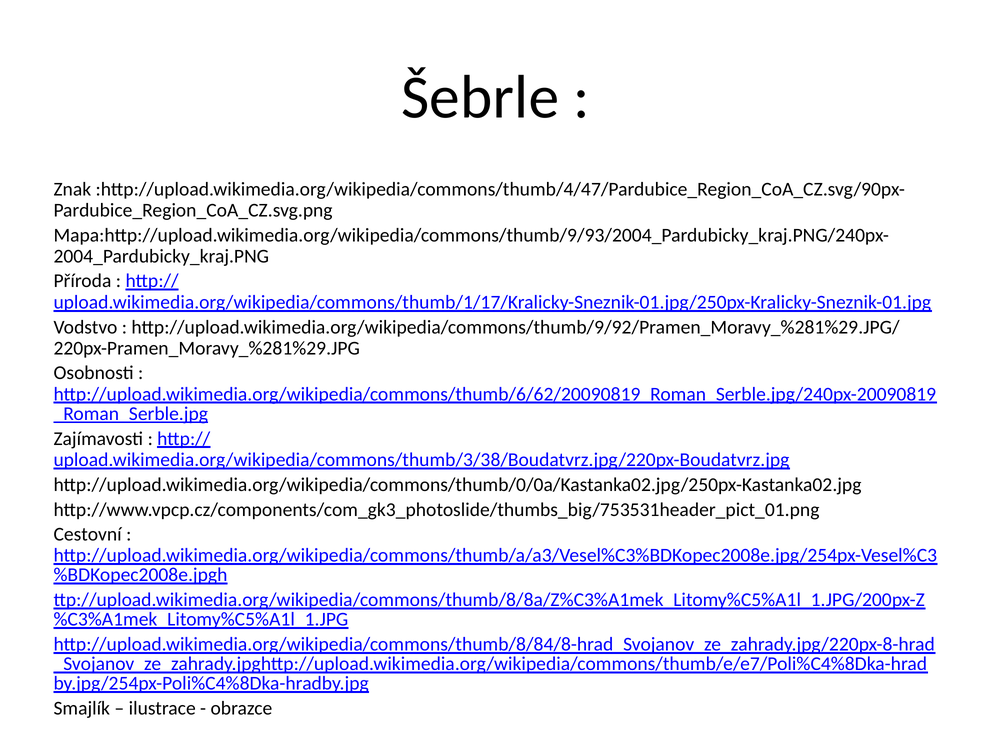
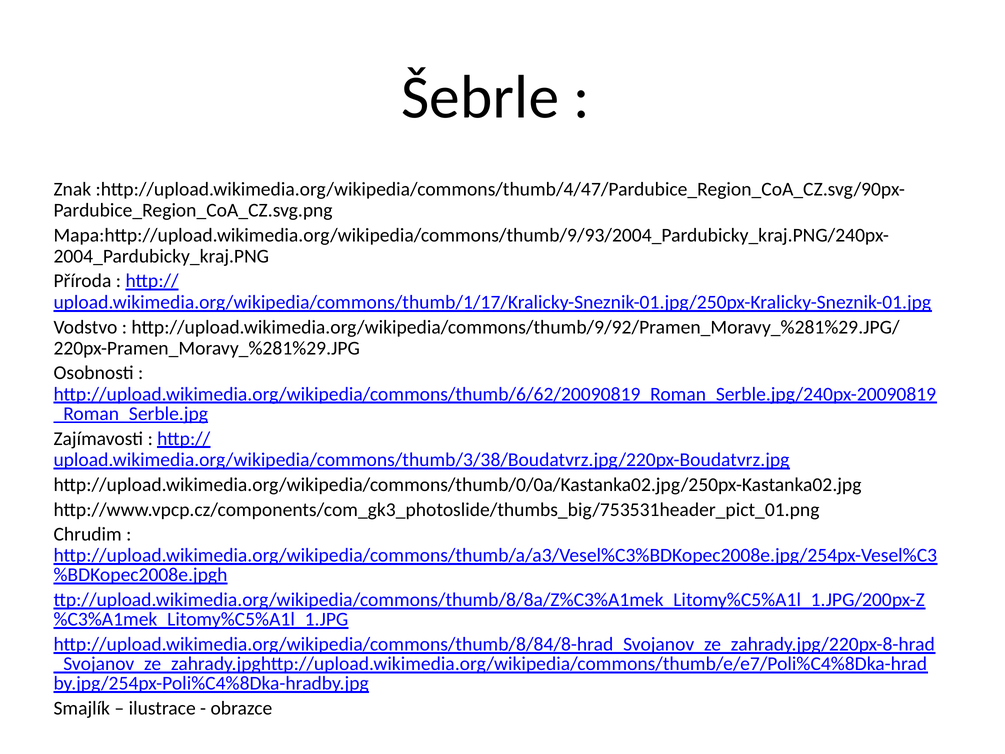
Cestovní: Cestovní -> Chrudim
